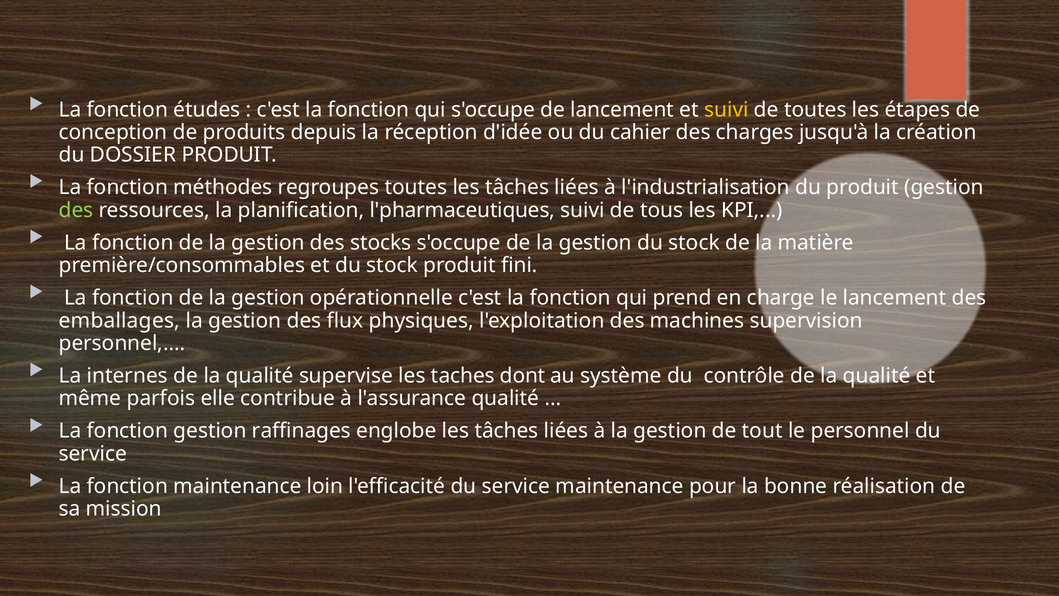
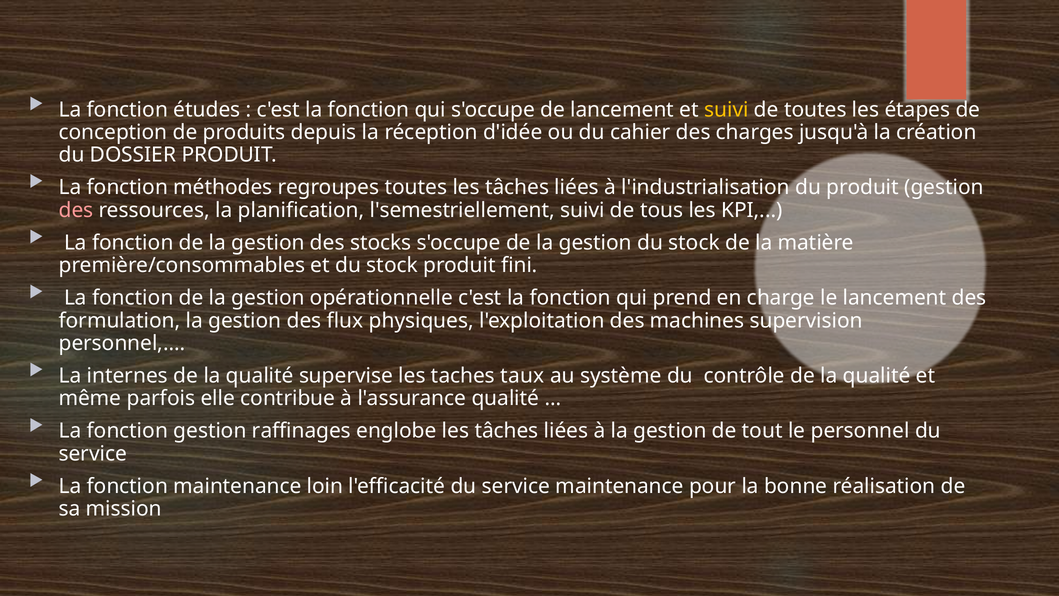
des at (76, 210) colour: light green -> pink
l'pharmaceutiques: l'pharmaceutiques -> l'semestriellement
emballages: emballages -> formulation
dont: dont -> taux
